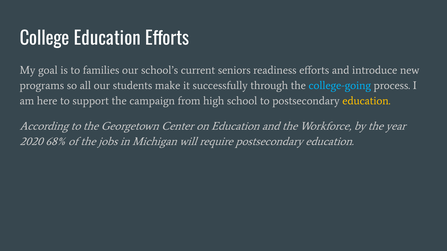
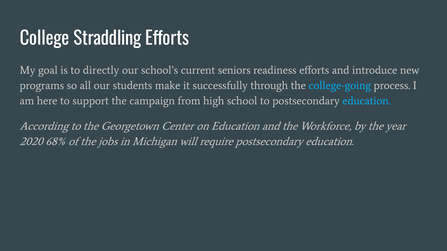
College Education: Education -> Straddling
families: families -> directly
education at (366, 101) colour: yellow -> light blue
